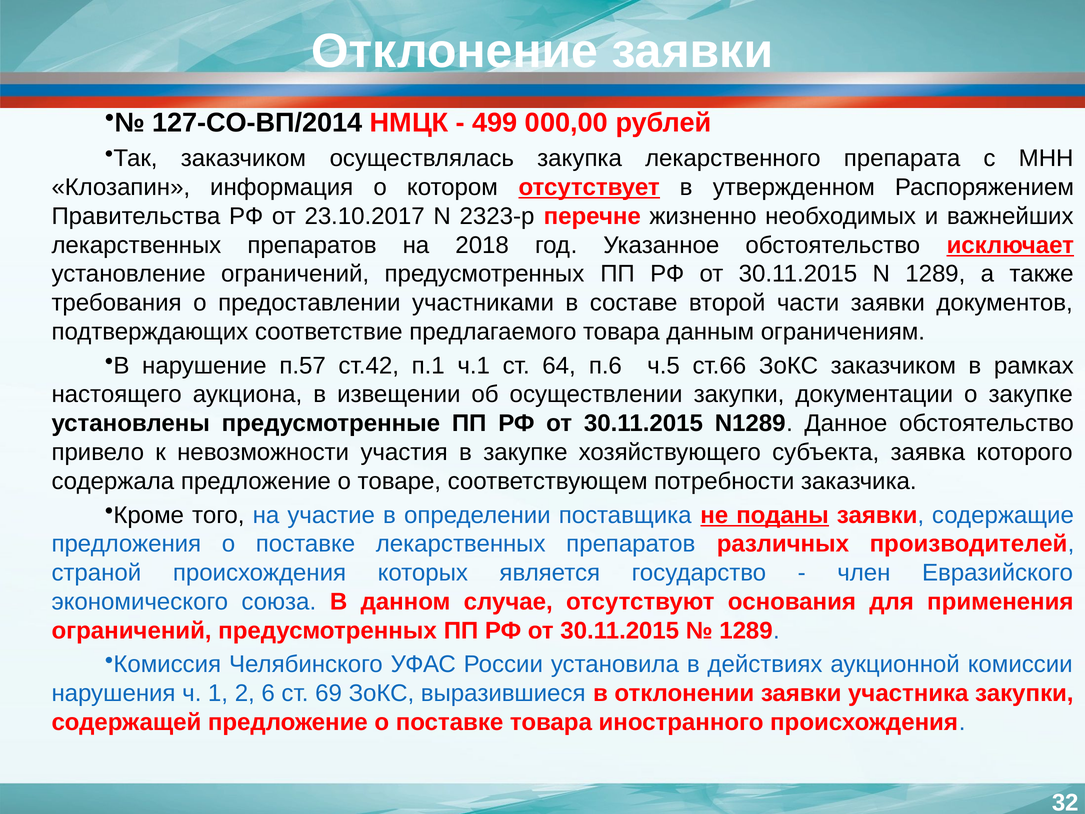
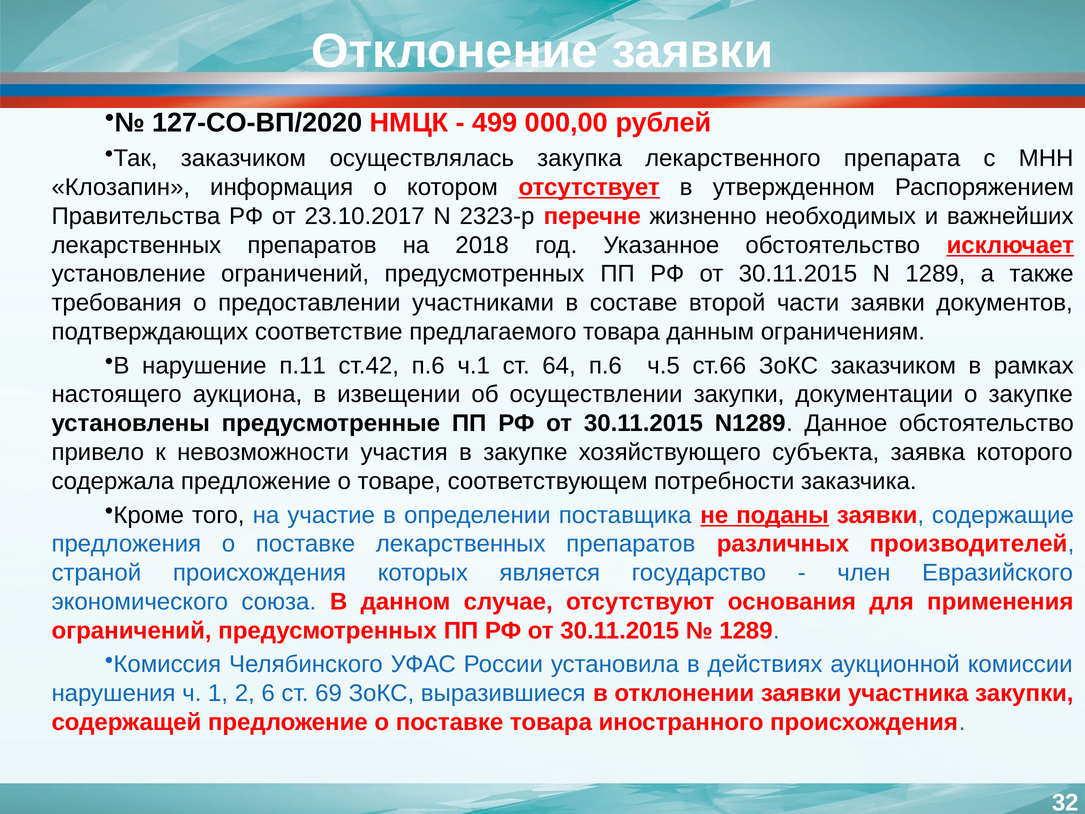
127-СО-ВП/2014: 127-СО-ВП/2014 -> 127-СО-ВП/2020
п.57: п.57 -> п.11
ст.42 п.1: п.1 -> п.6
